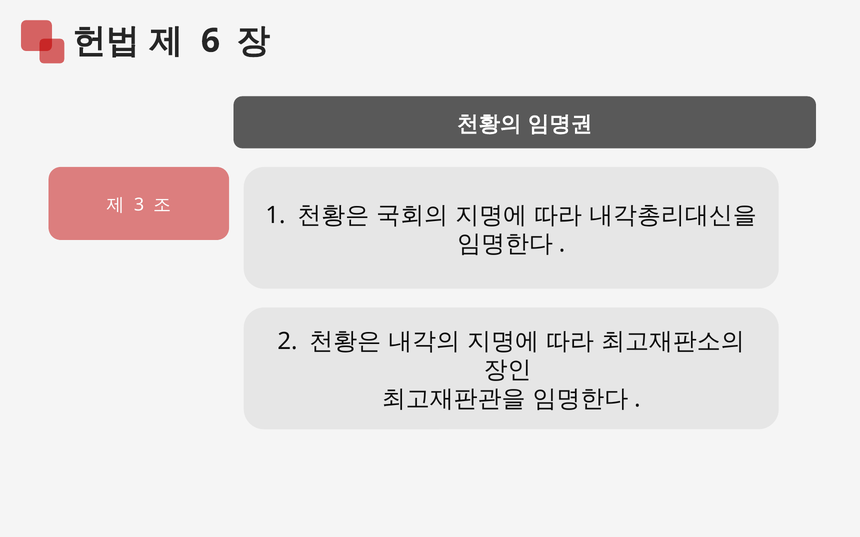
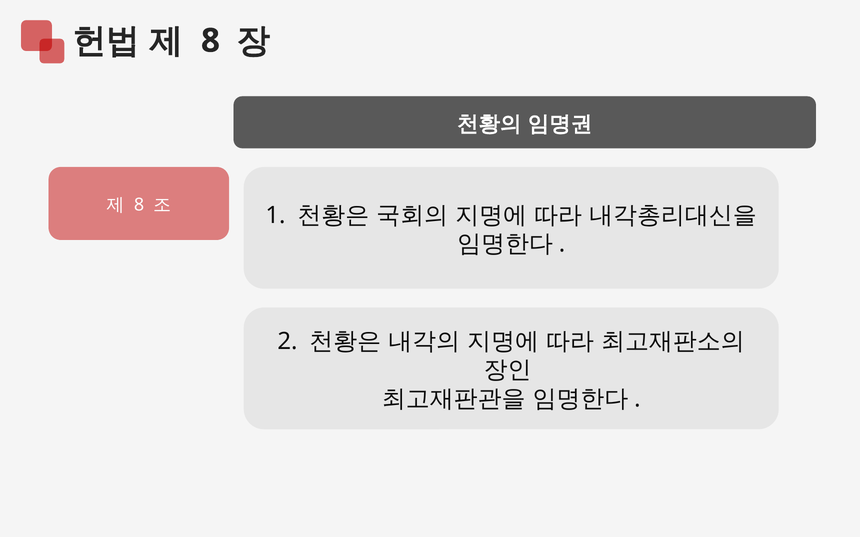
6 at (210, 41): 6 -> 8
3 at (139, 205): 3 -> 8
